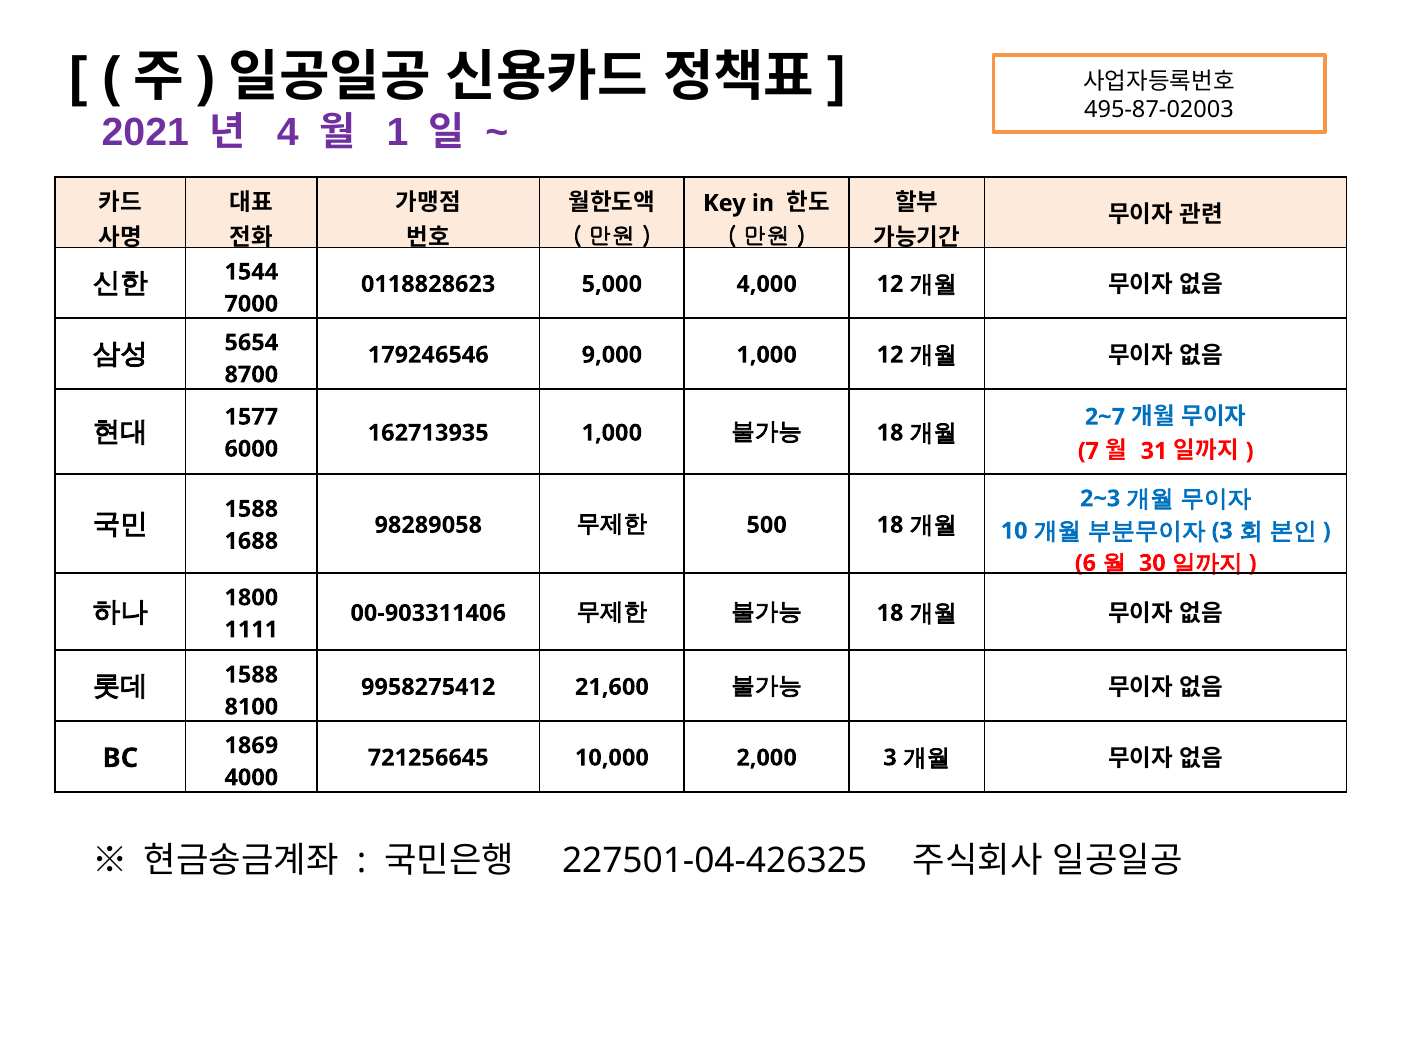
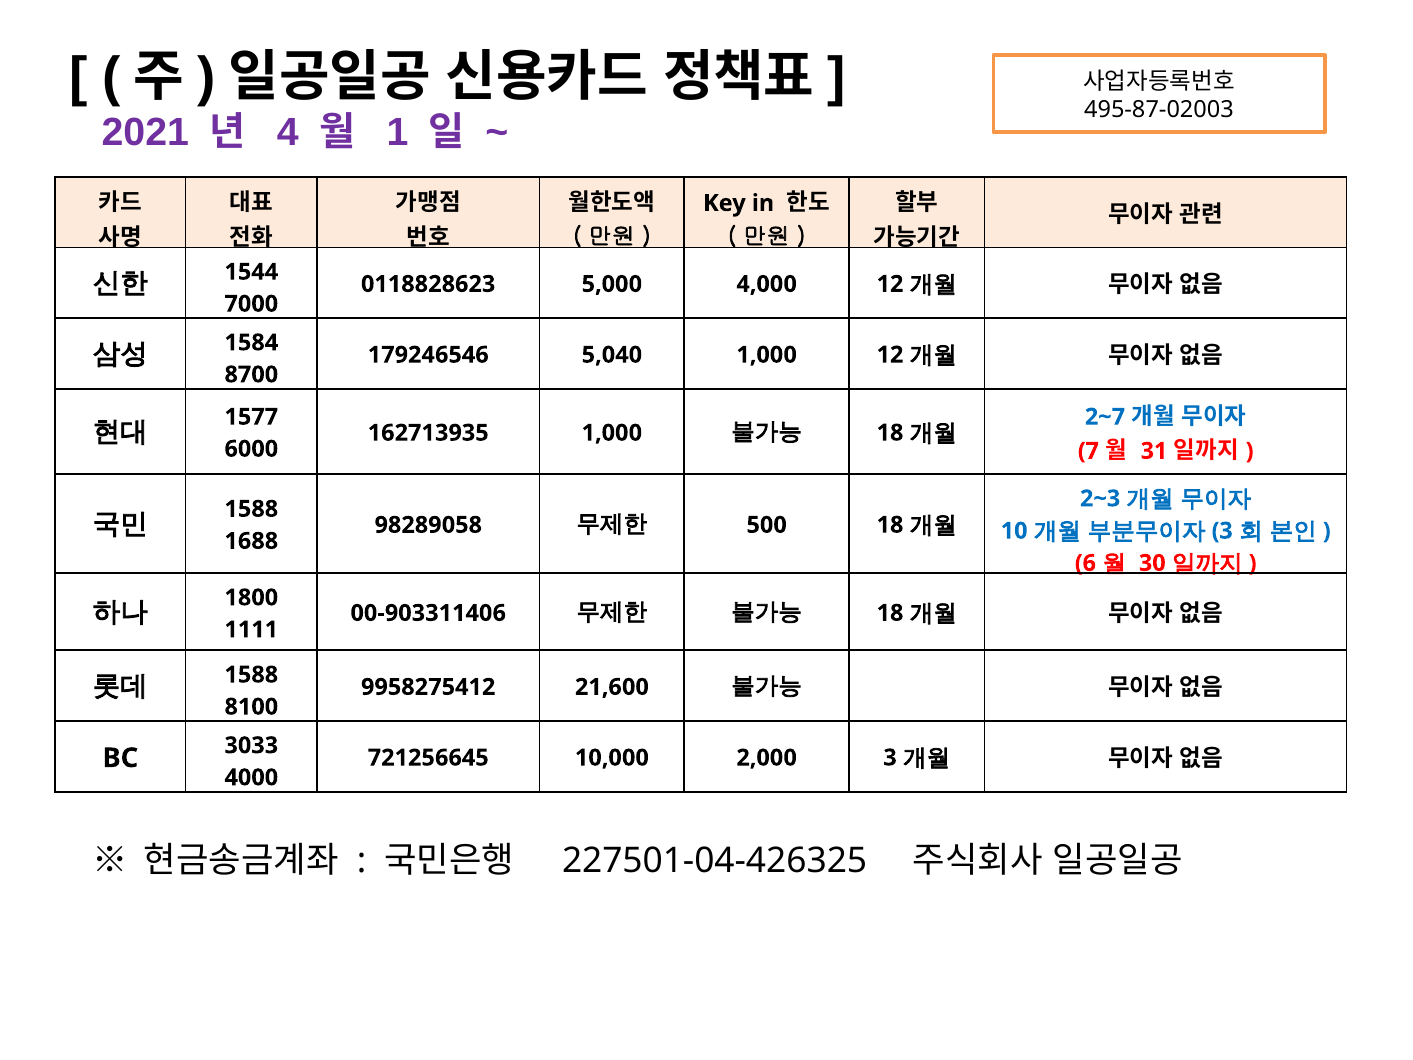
5654: 5654 -> 1584
9,000: 9,000 -> 5,040
1869: 1869 -> 3033
